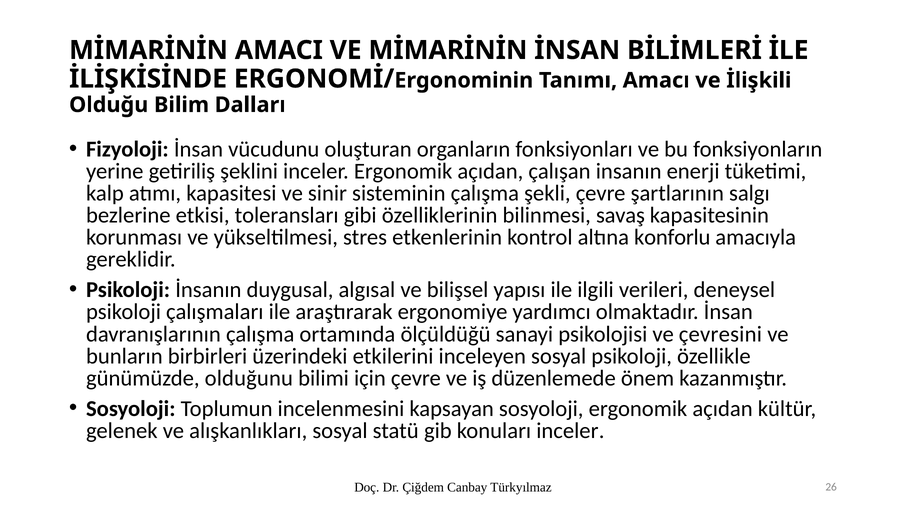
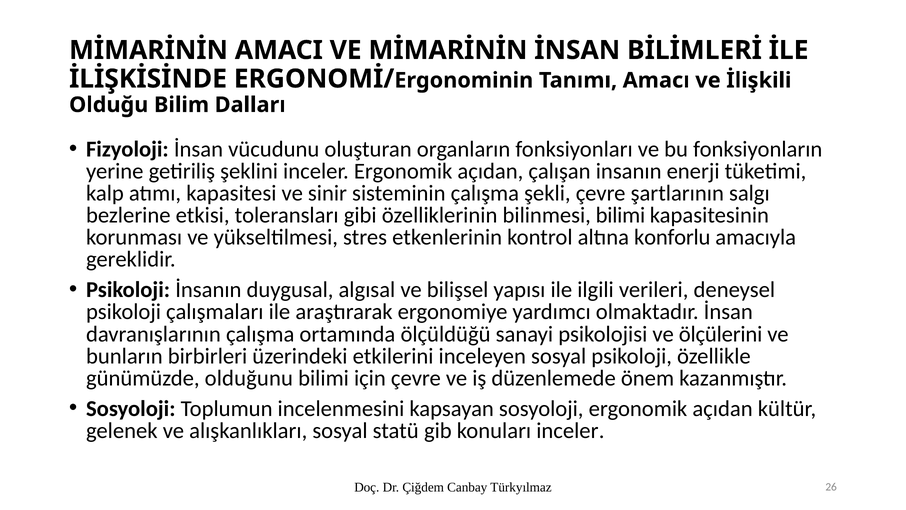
bilinmesi savaş: savaş -> bilimi
çevresini: çevresini -> ölçülerini
